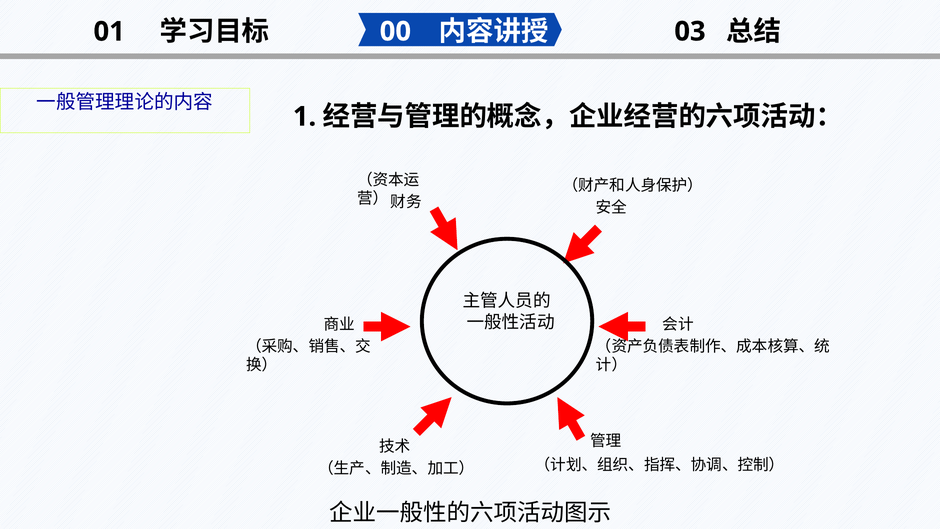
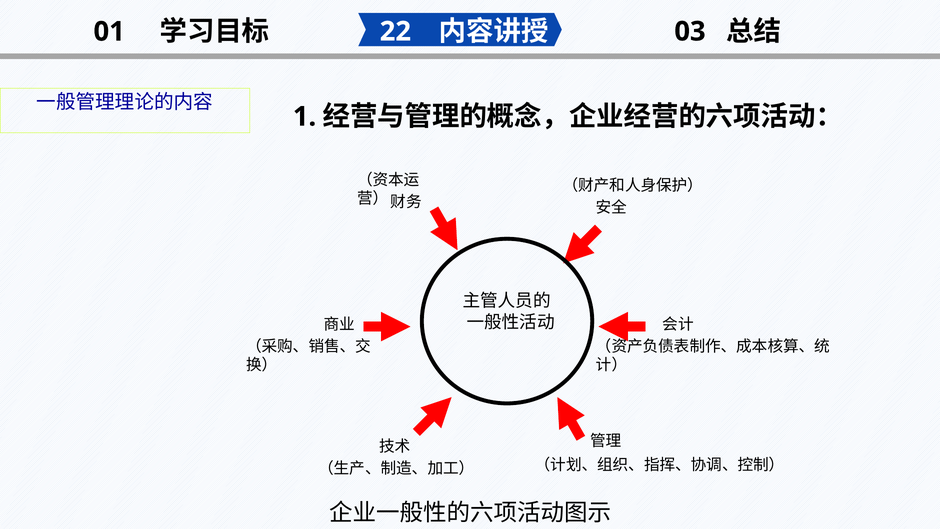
00: 00 -> 22
